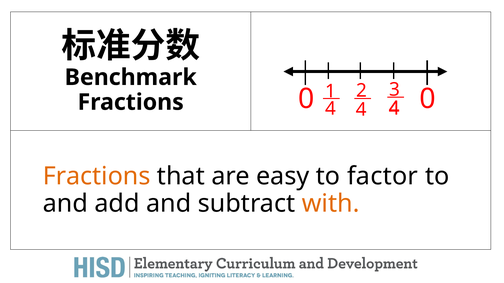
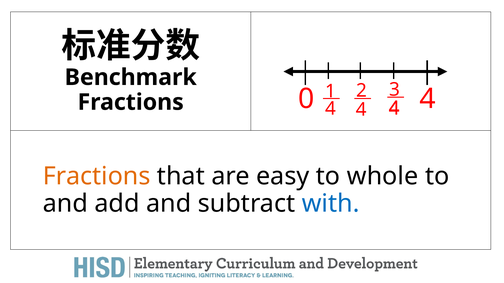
0 at (428, 99): 0 -> 4
factor: factor -> whole
with colour: orange -> blue
